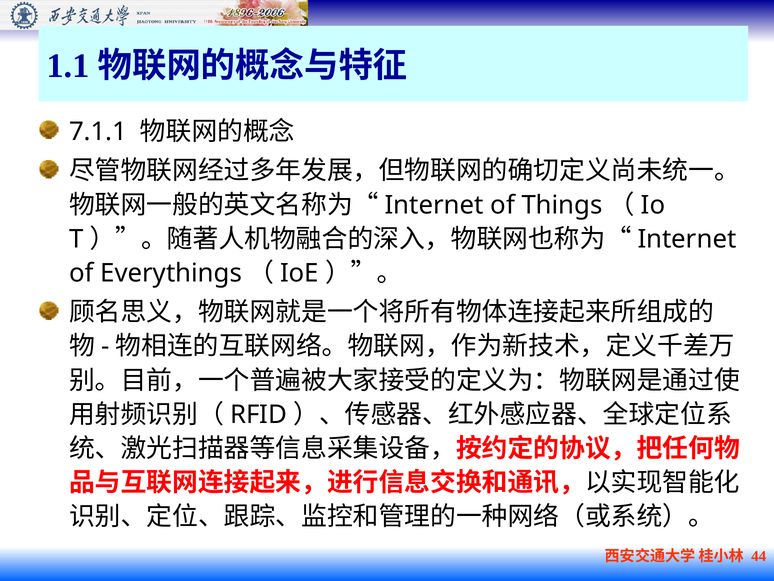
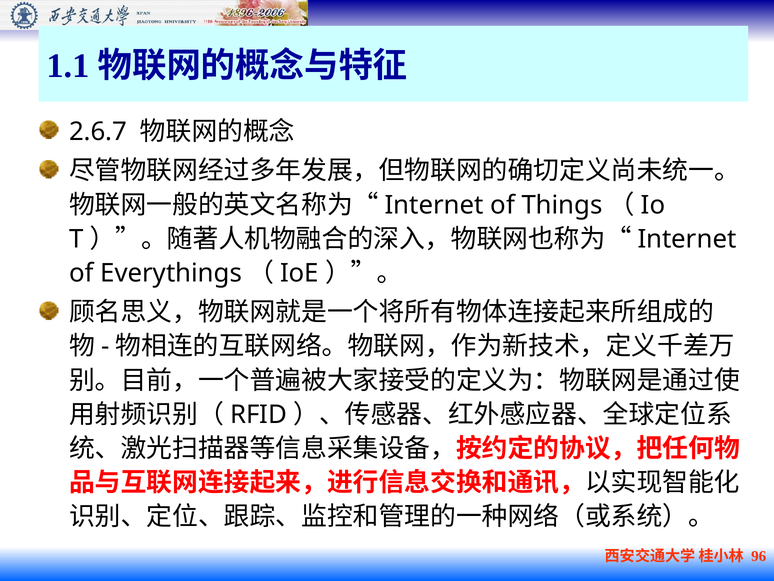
7.1.1: 7.1.1 -> 2.6.7
44: 44 -> 96
